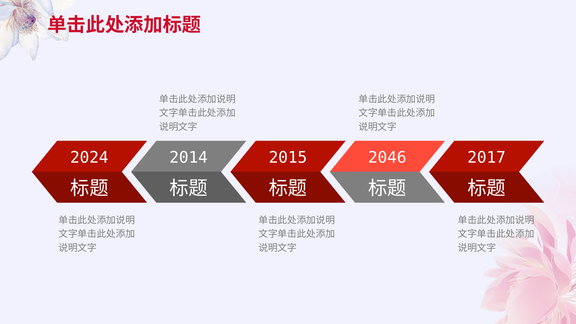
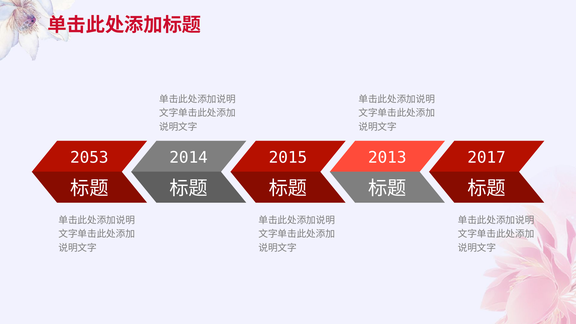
2024: 2024 -> 2053
2046: 2046 -> 2013
